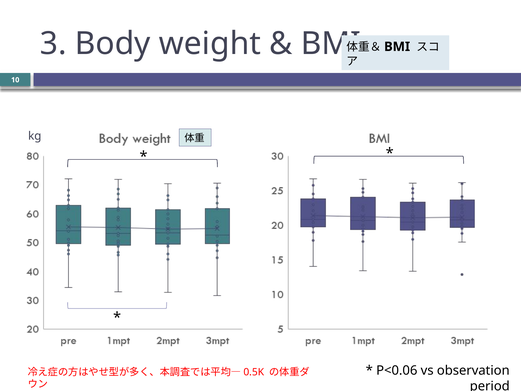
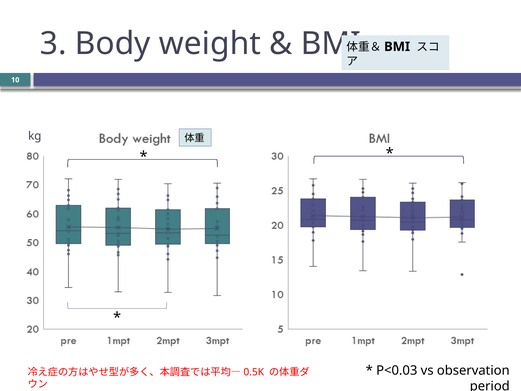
P<0.06: P<0.06 -> P<0.03
